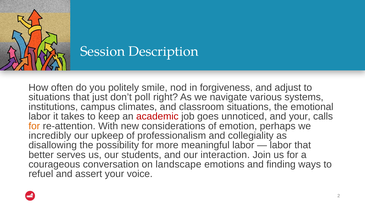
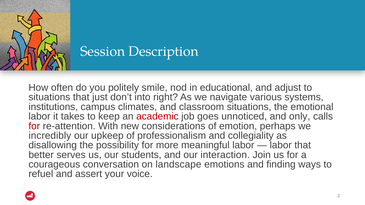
forgiveness: forgiveness -> educational
poll: poll -> into
and your: your -> only
for at (34, 126) colour: orange -> red
